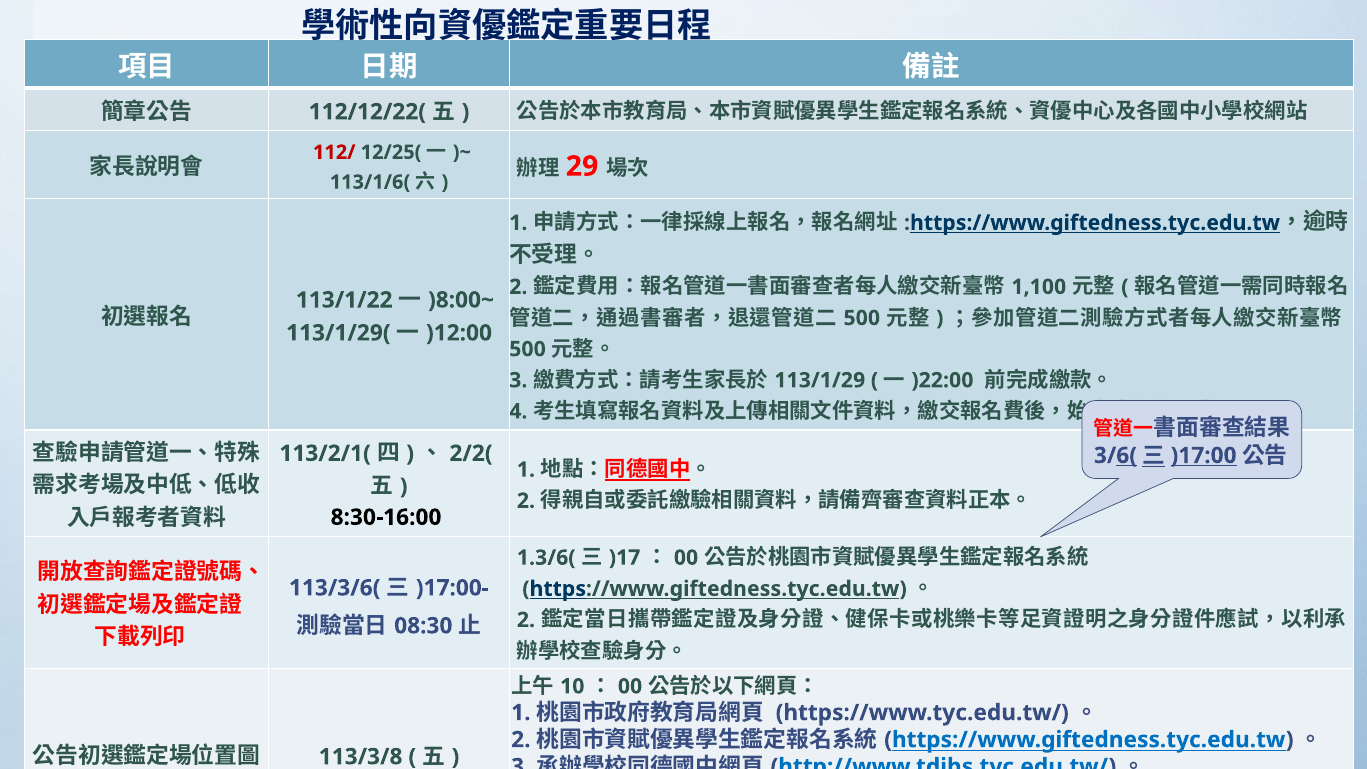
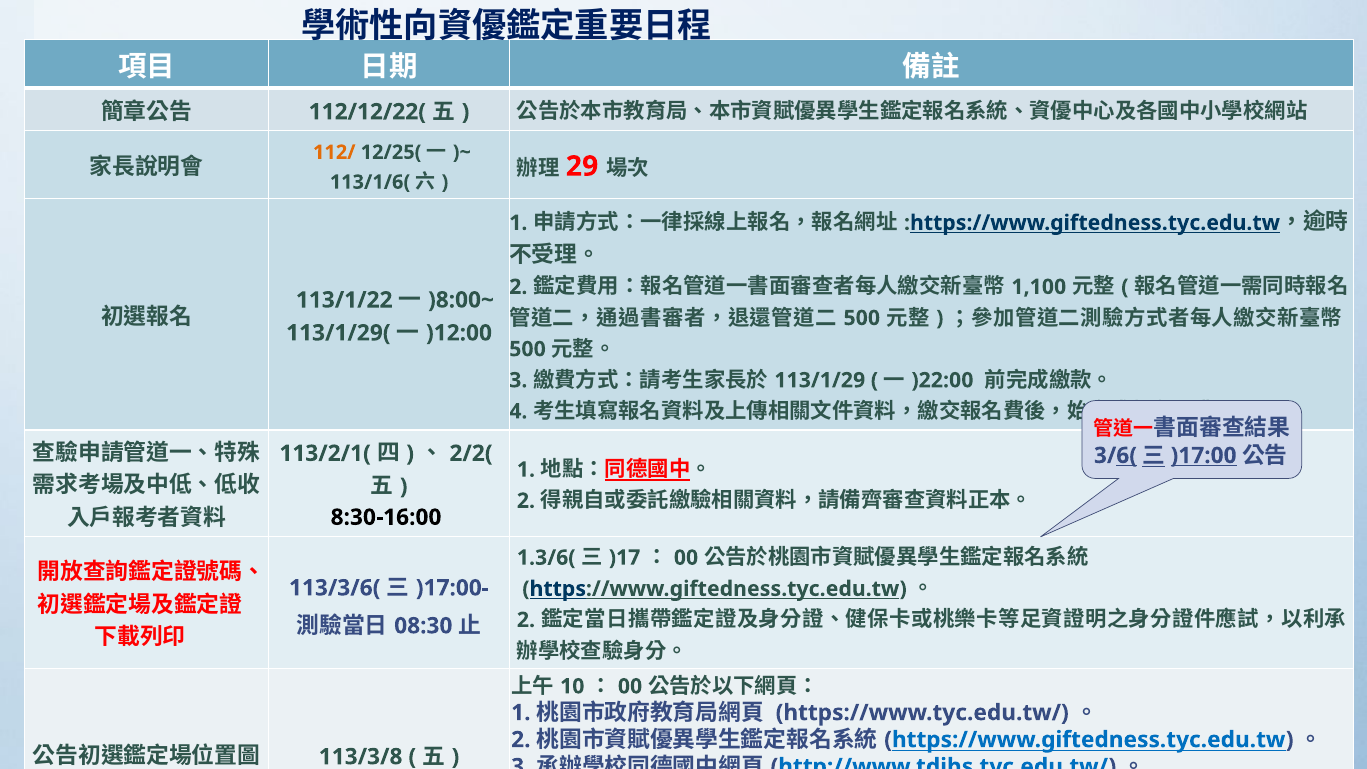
112/ colour: red -> orange
